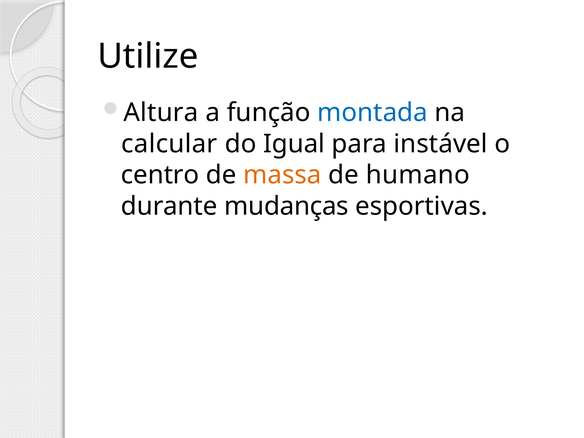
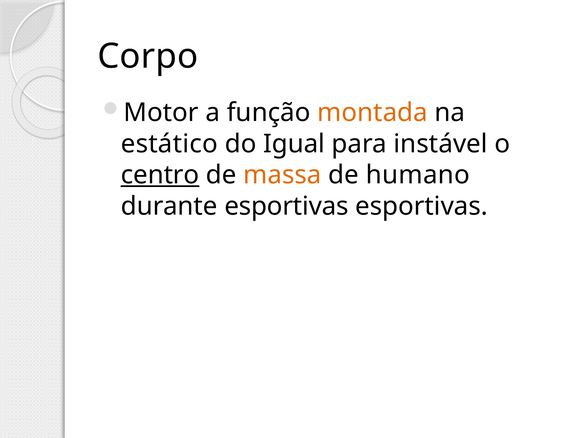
Utilize: Utilize -> Corpo
Altura: Altura -> Motor
montada colour: blue -> orange
calcular: calcular -> estático
centro underline: none -> present
durante mudanças: mudanças -> esportivas
